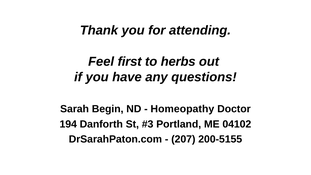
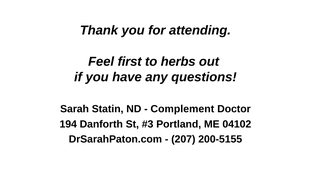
Begin: Begin -> Statin
Homeopathy: Homeopathy -> Complement
